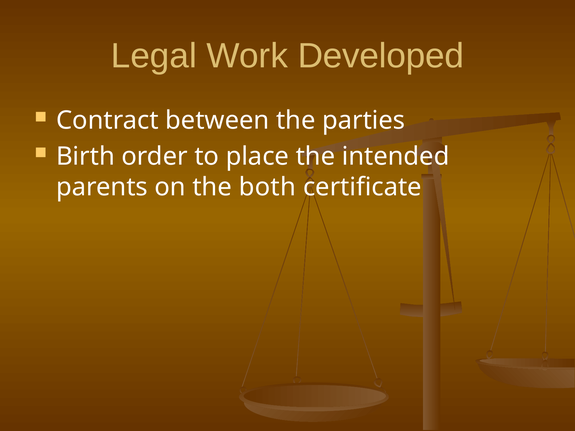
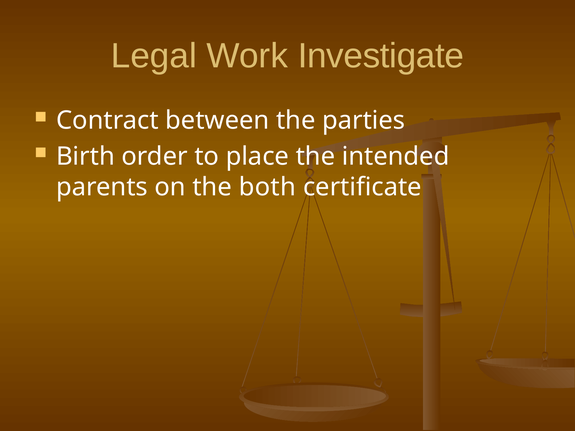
Developed: Developed -> Investigate
